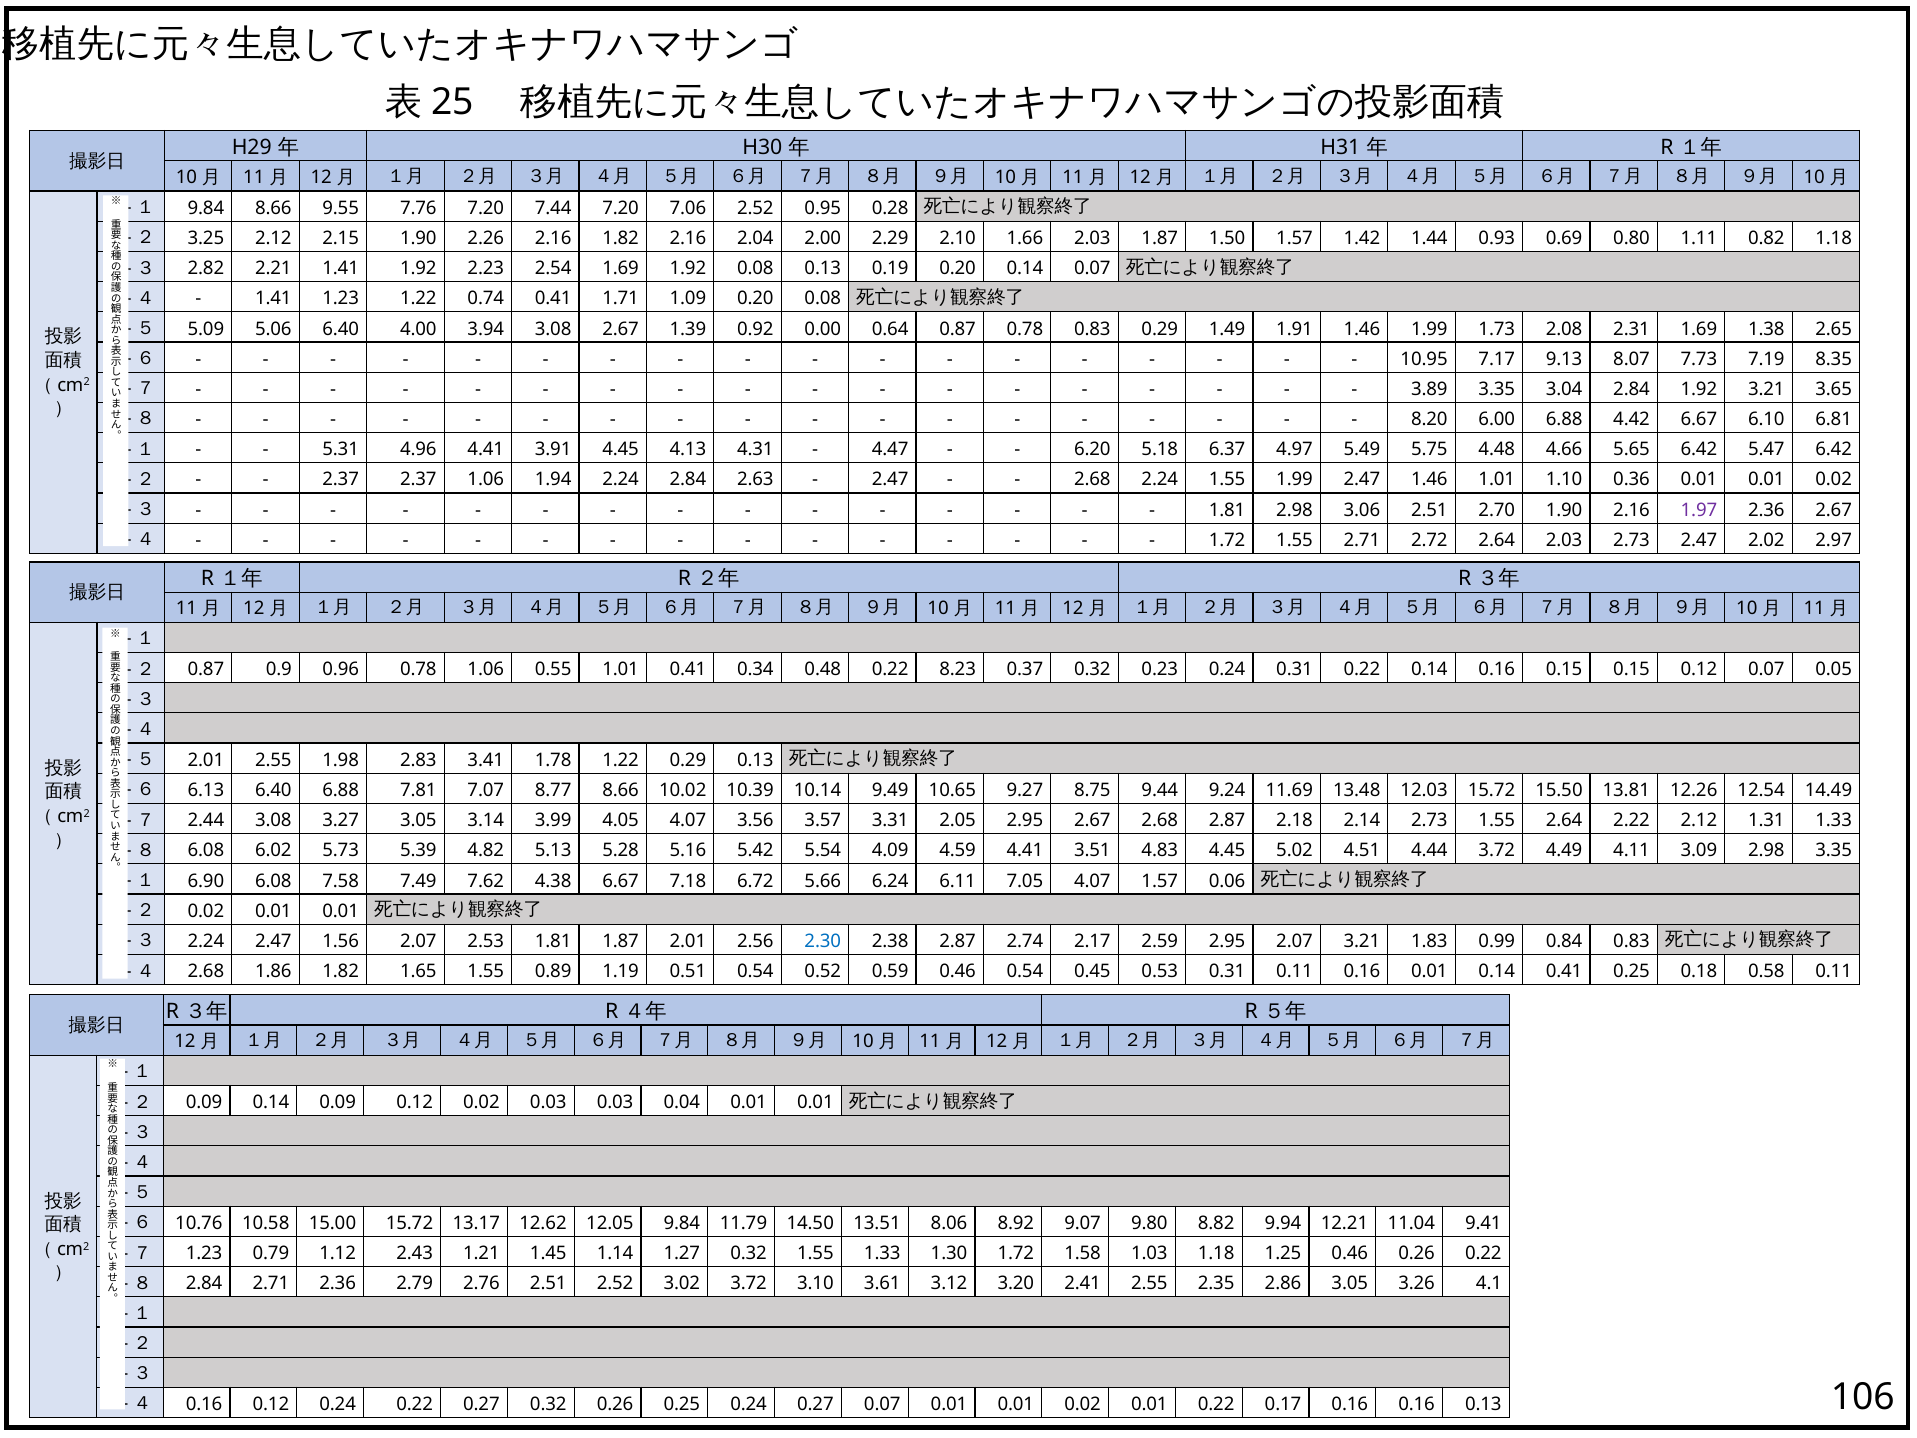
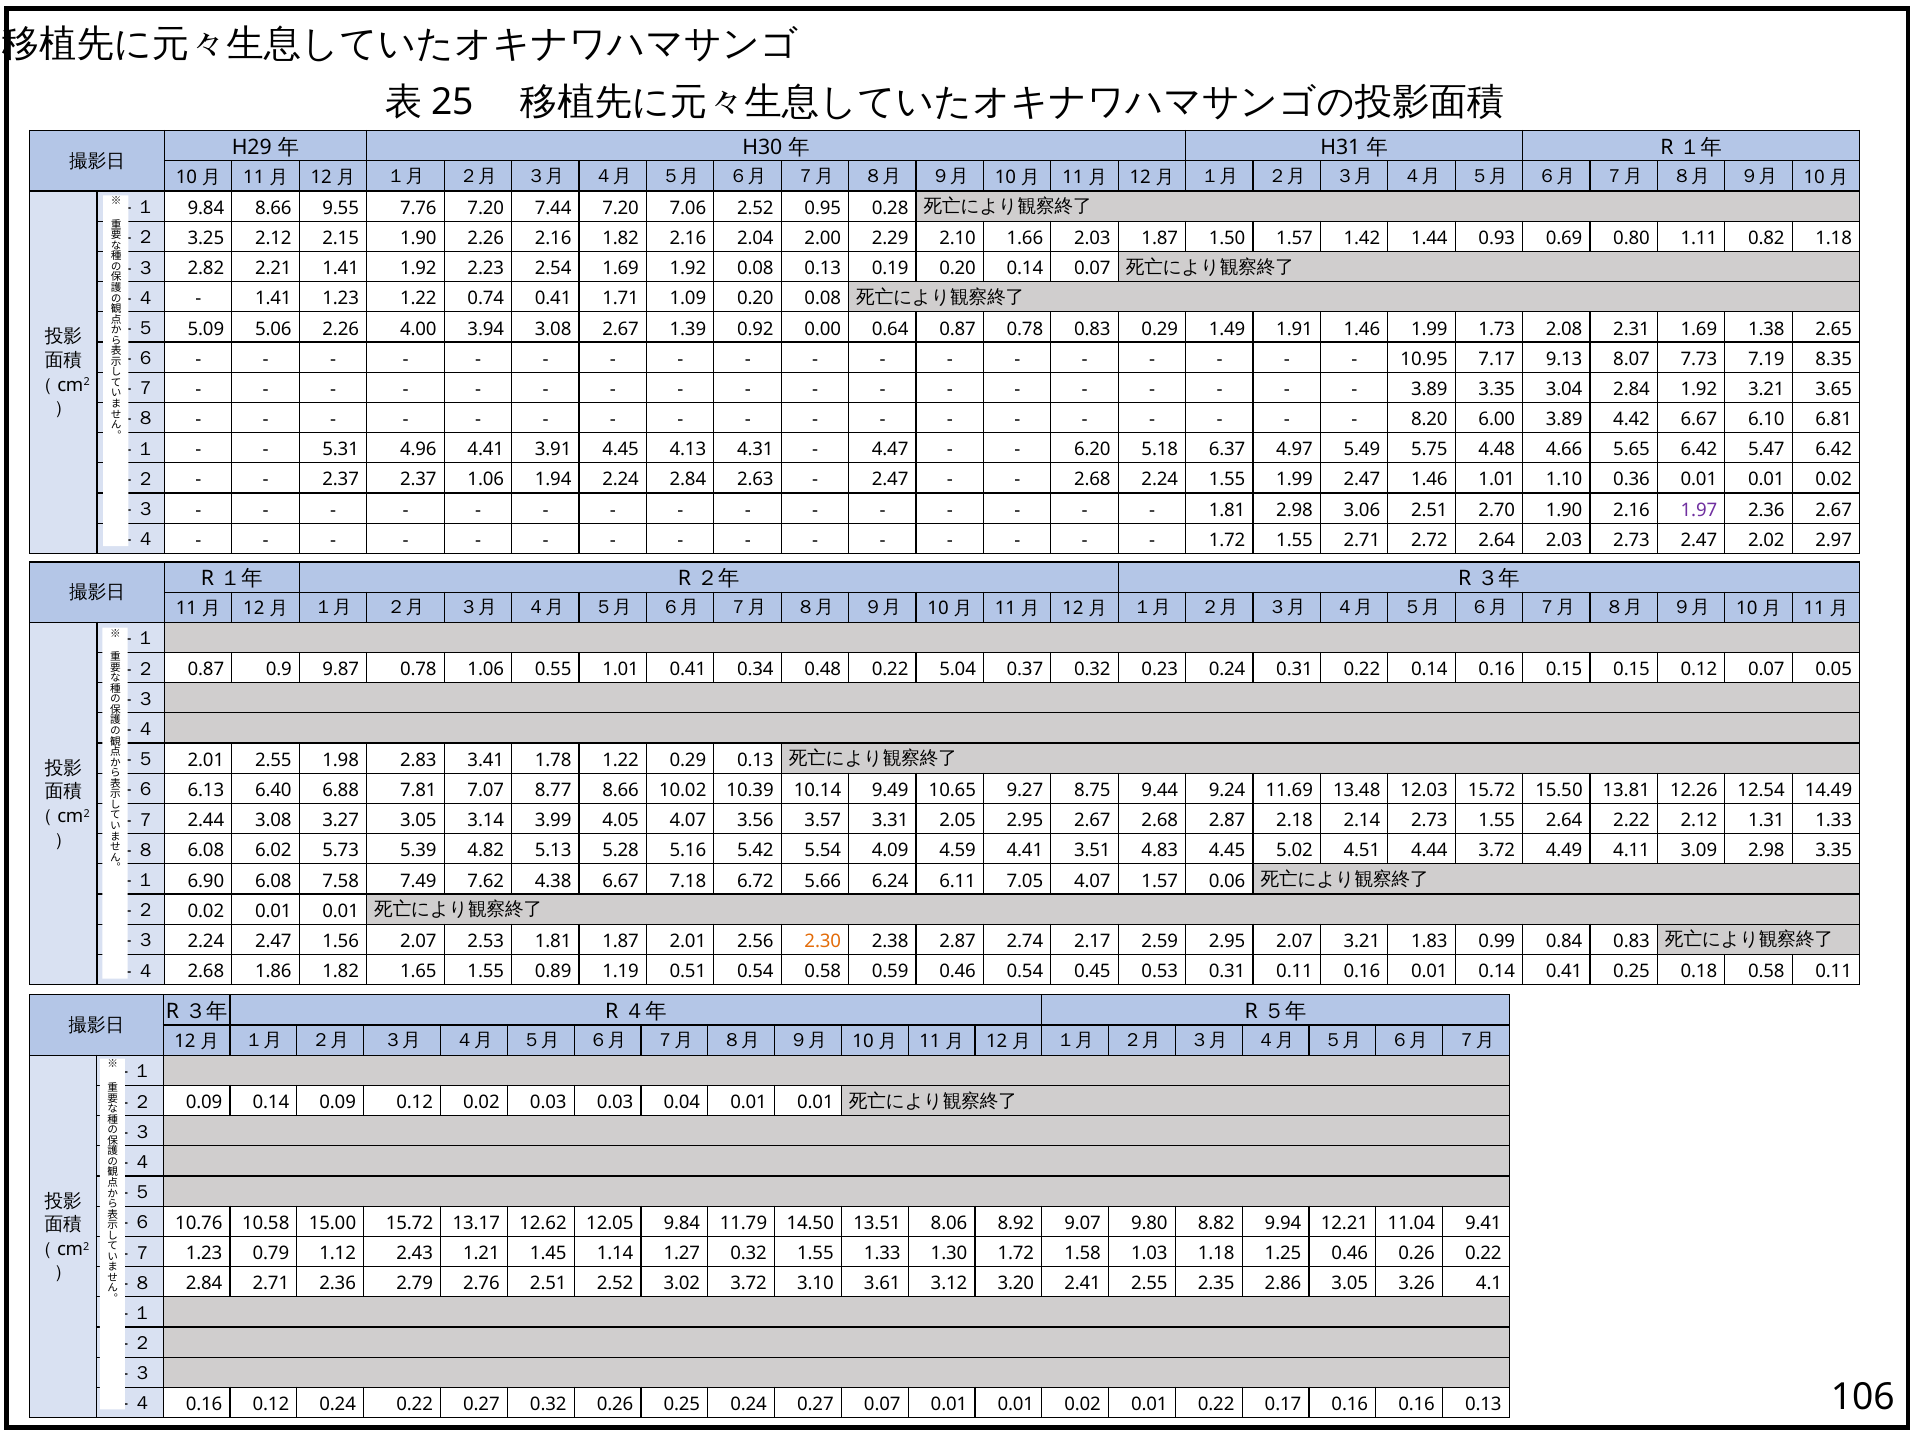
5.06 6.40: 6.40 -> 2.26
6.00 6.88: 6.88 -> 3.89
0.96: 0.96 -> 9.87
8.23: 8.23 -> 5.04
2.30 colour: blue -> orange
0.54 0.52: 0.52 -> 0.58
